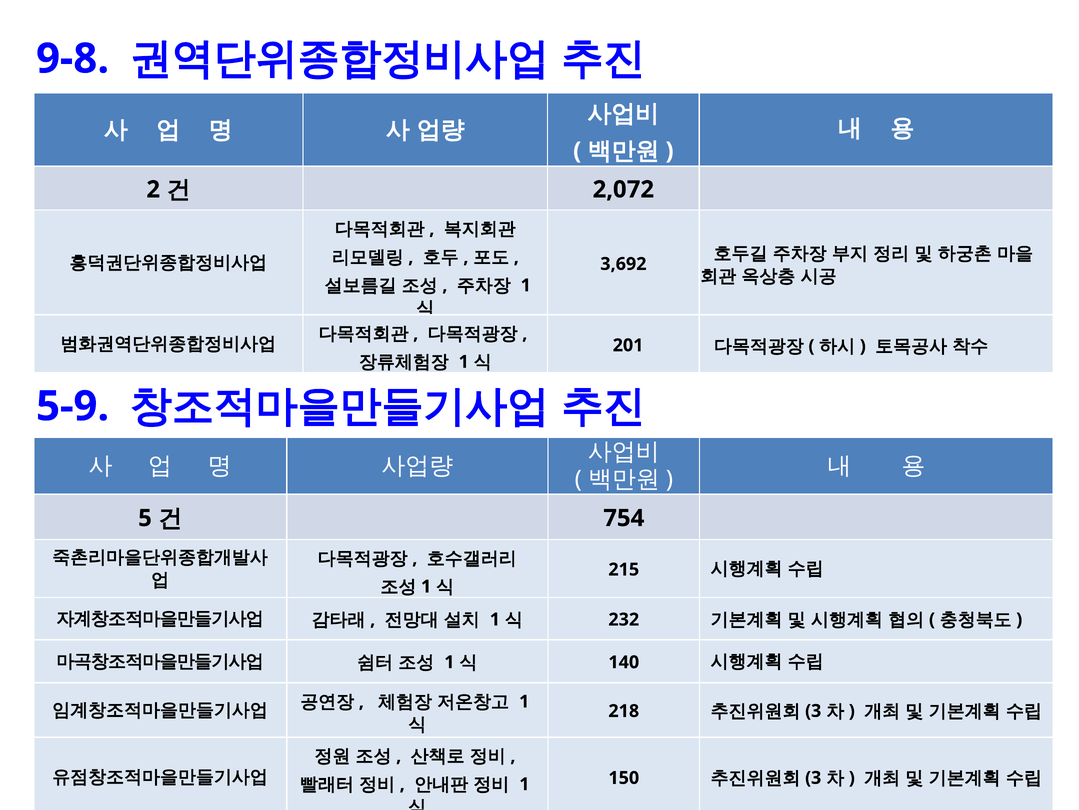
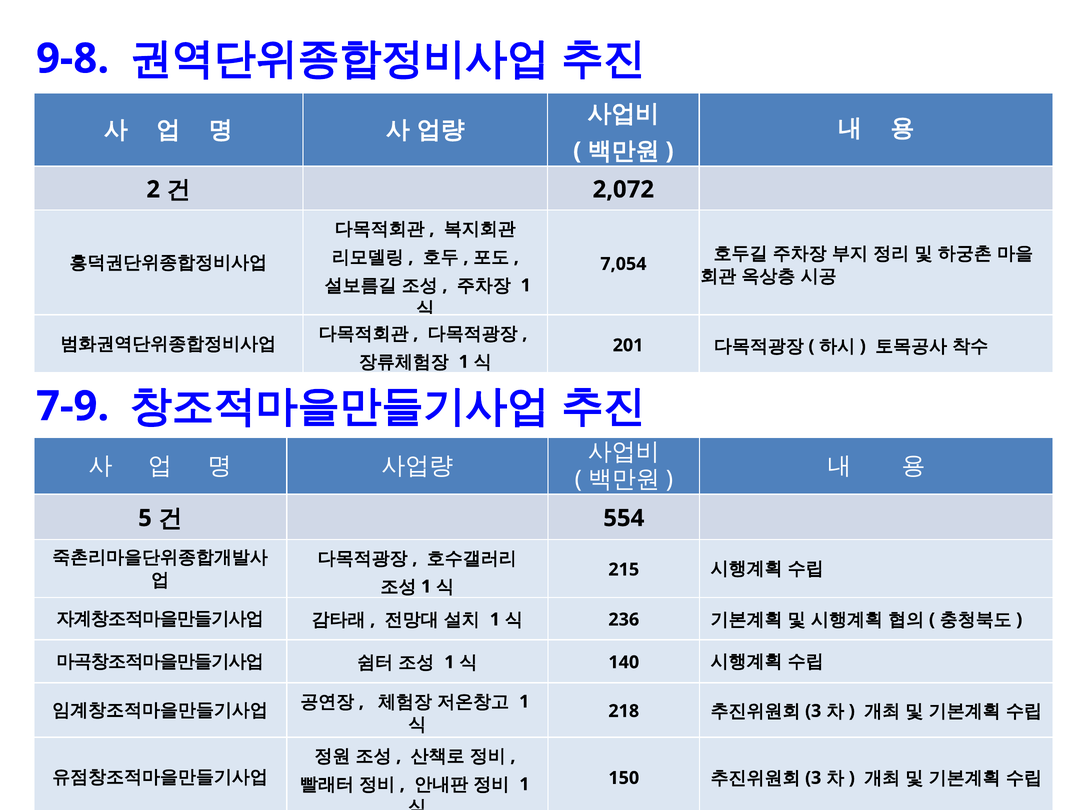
3,692: 3,692 -> 7,054
5-9: 5-9 -> 7-9
754: 754 -> 554
232: 232 -> 236
